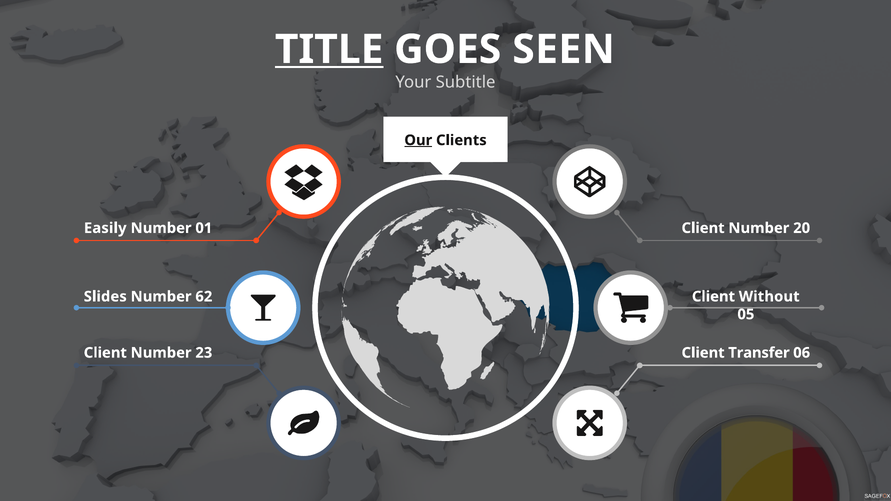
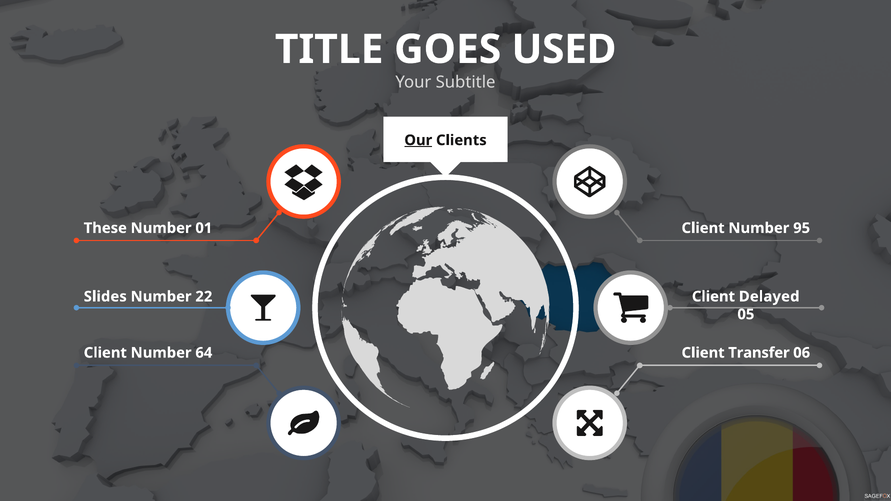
TITLE underline: present -> none
SEEN: SEEN -> USED
Easily: Easily -> These
20: 20 -> 95
Without: Without -> Delayed
62: 62 -> 22
23: 23 -> 64
